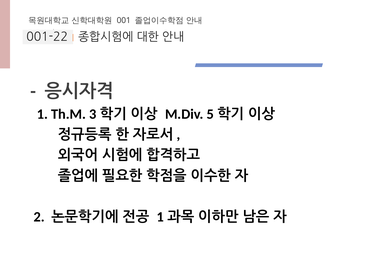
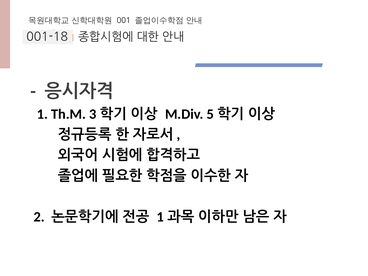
001-22: 001-22 -> 001-18
